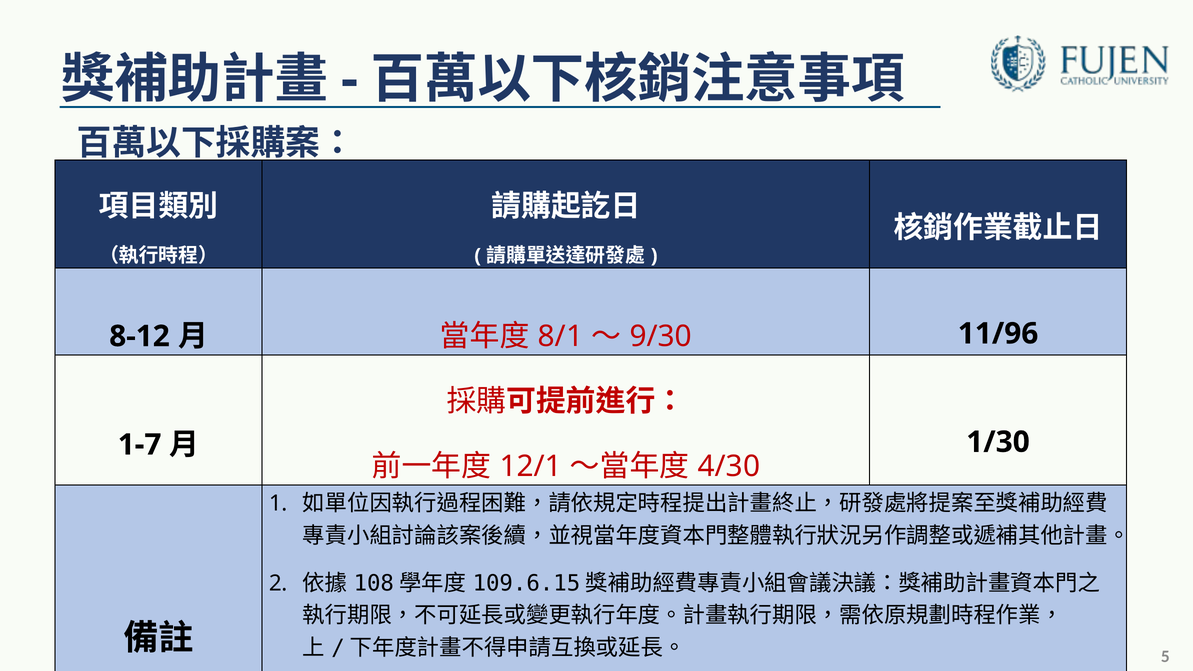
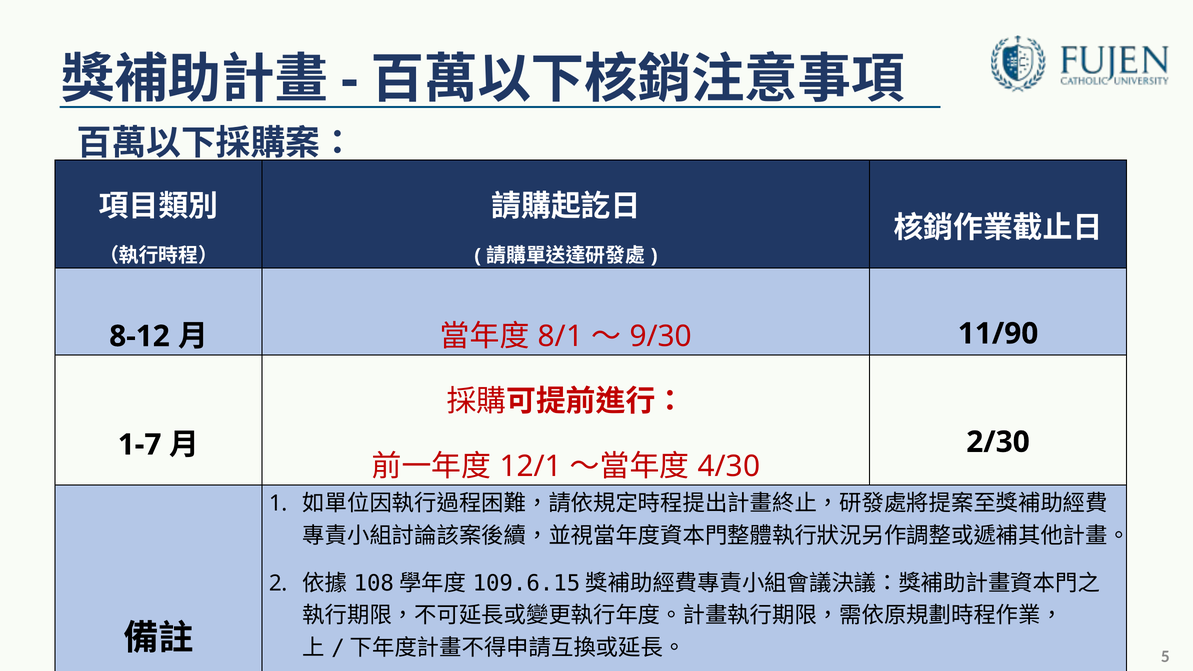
11/96: 11/96 -> 11/90
1/30: 1/30 -> 2/30
